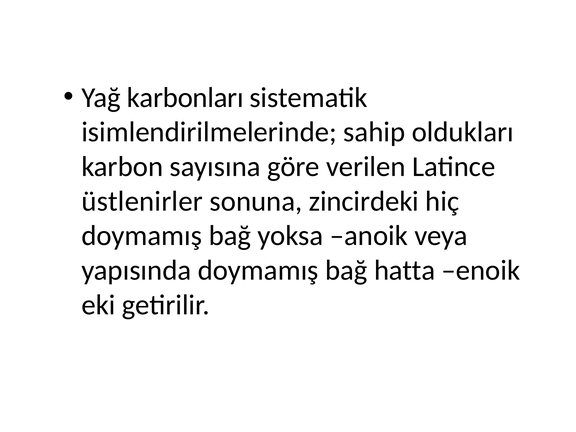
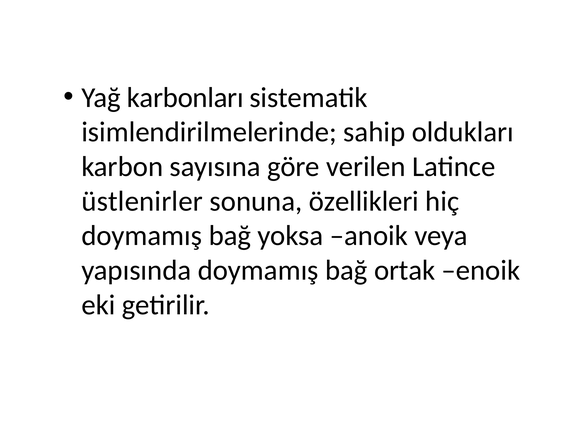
zincirdeki: zincirdeki -> özellikleri
hatta: hatta -> ortak
